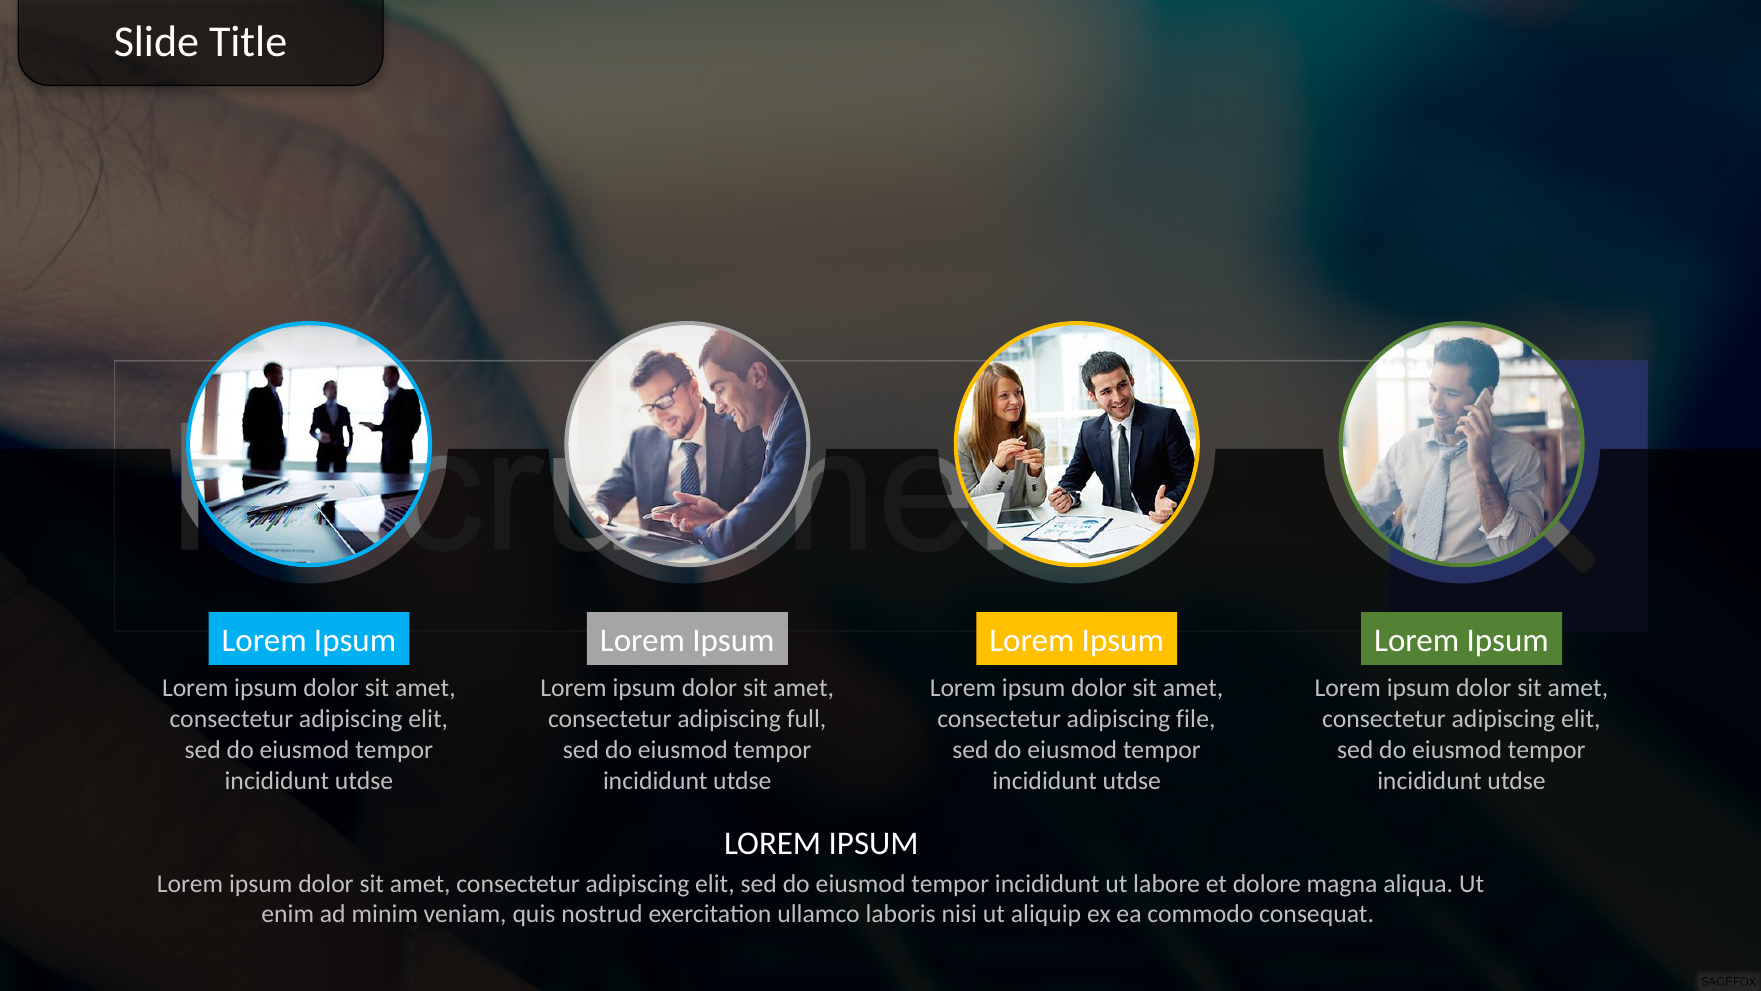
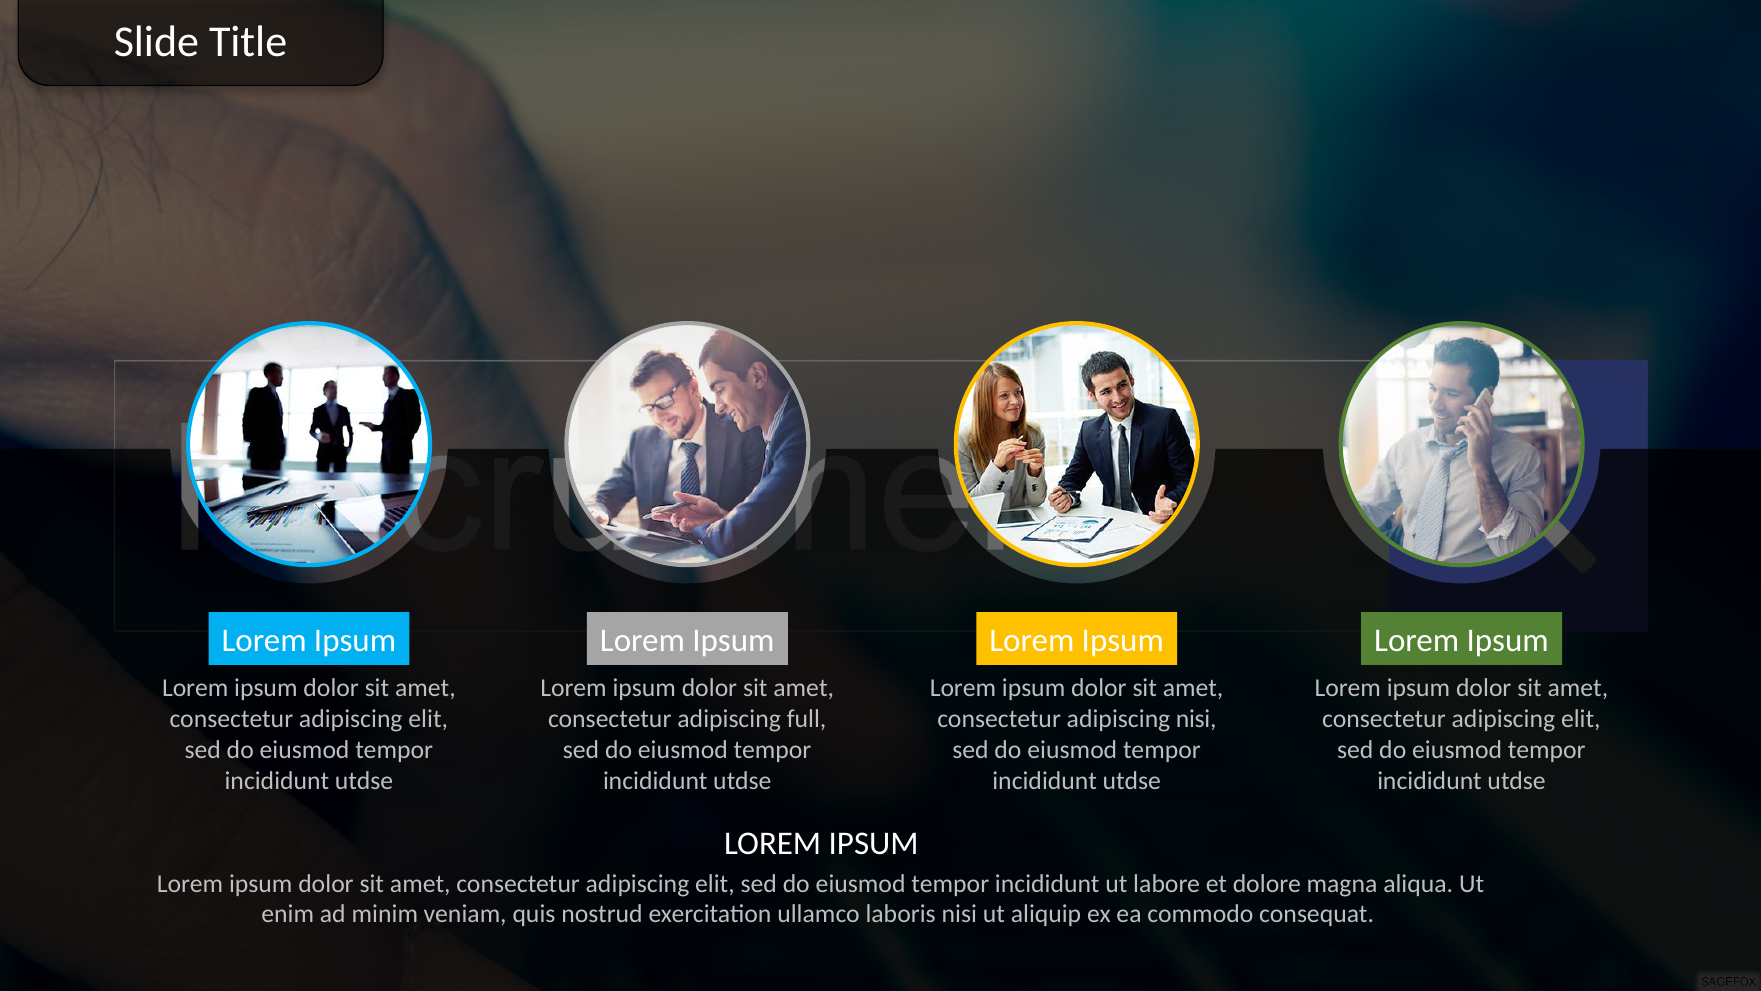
adipiscing file: file -> nisi
